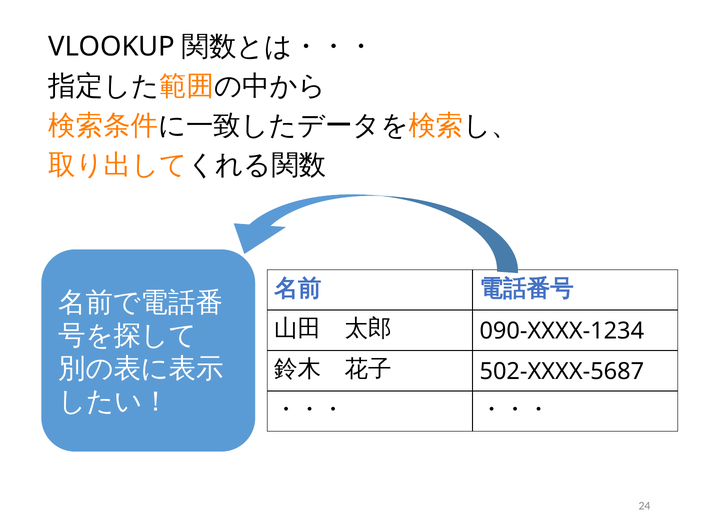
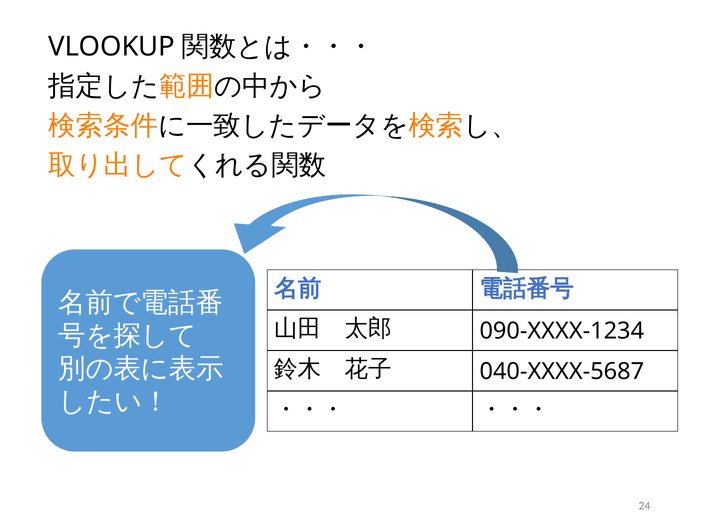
502-XXXX-5687: 502-XXXX-5687 -> 040-XXXX-5687
